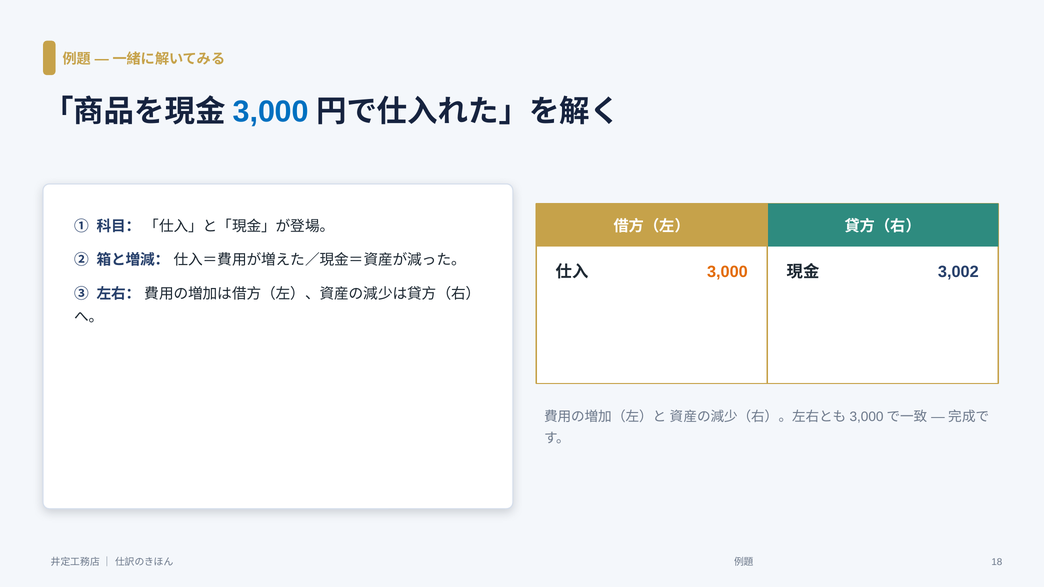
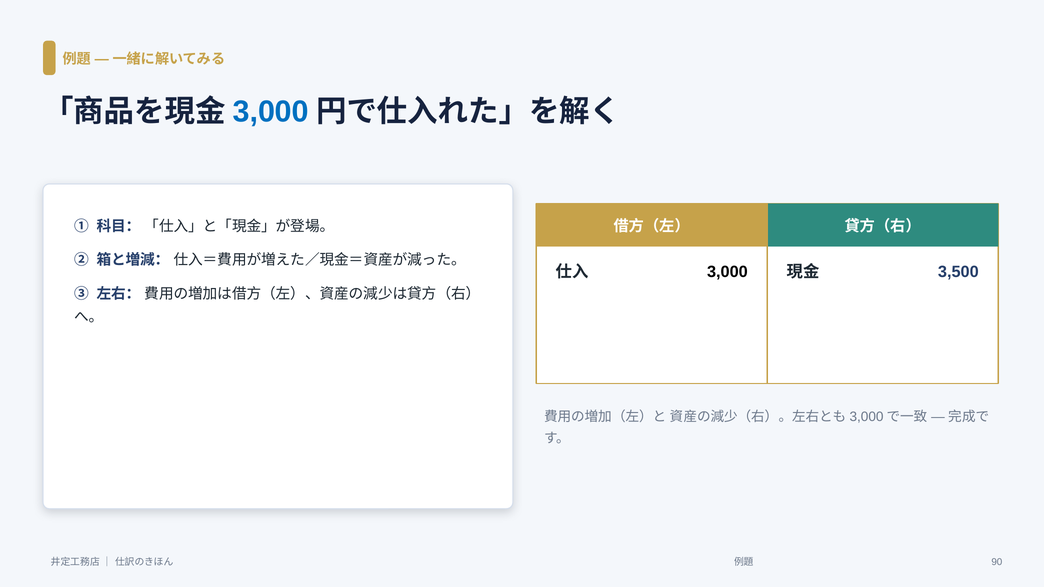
3,000 at (727, 272) colour: orange -> black
3,002: 3,002 -> 3,500
18: 18 -> 90
